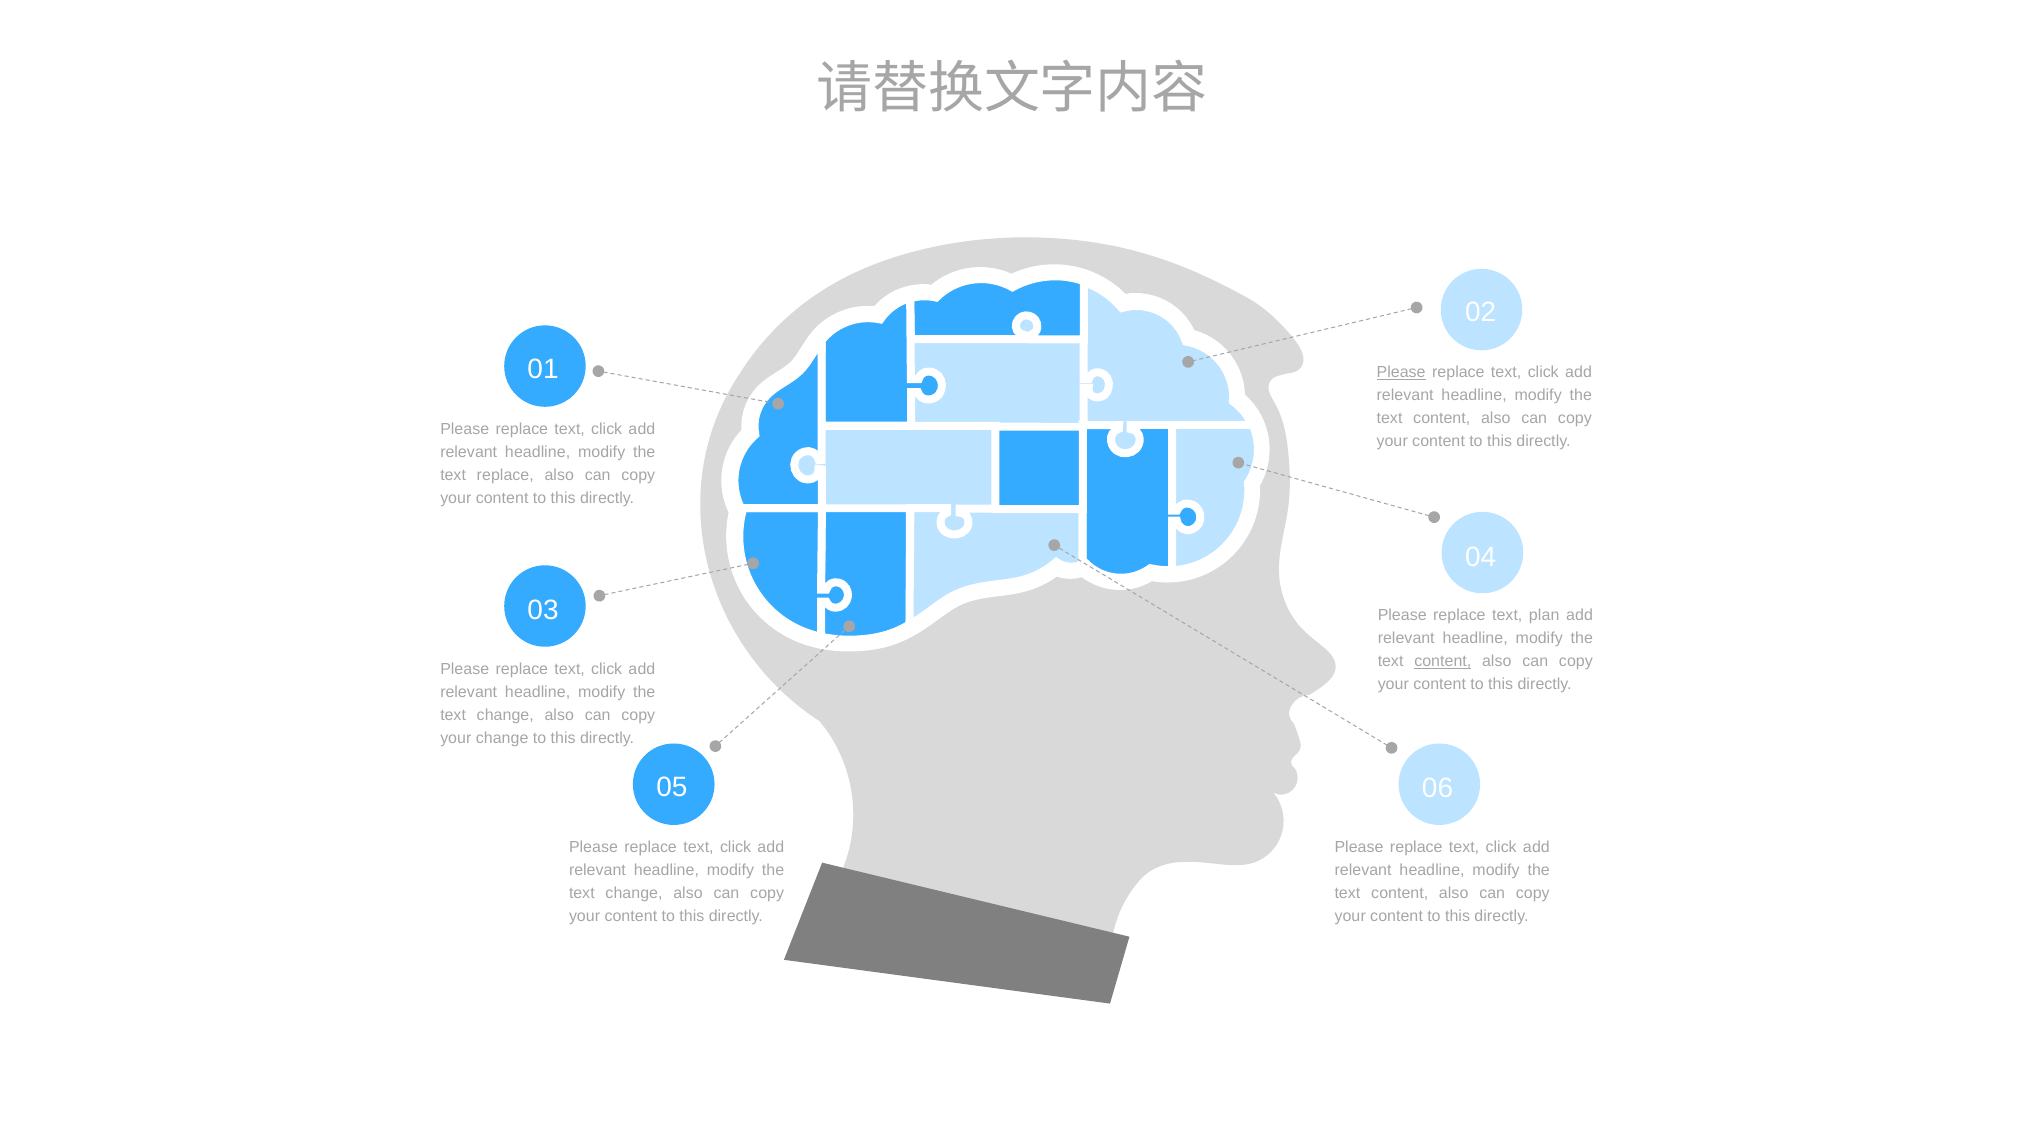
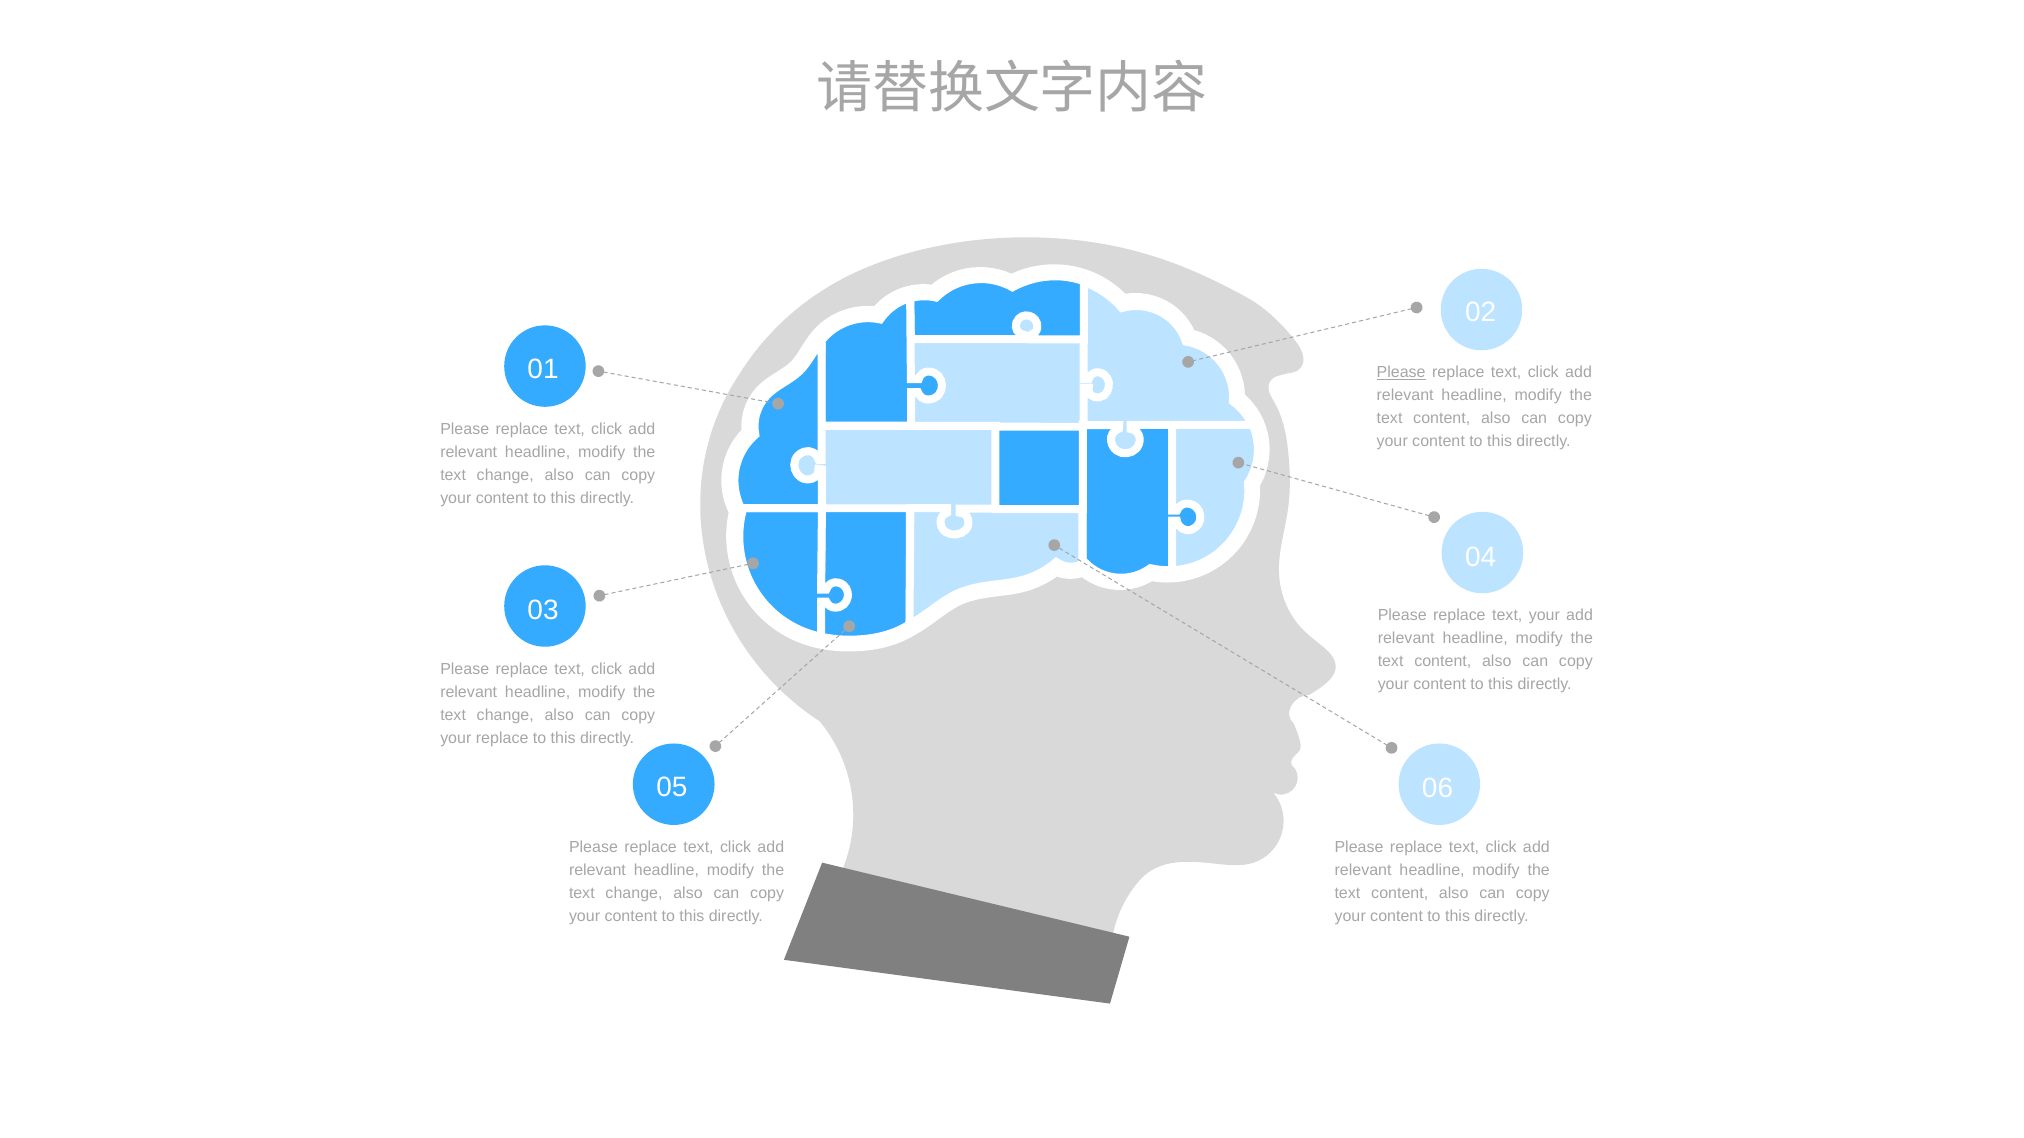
replace at (505, 475): replace -> change
text plan: plan -> your
content at (1443, 662) underline: present -> none
your change: change -> replace
